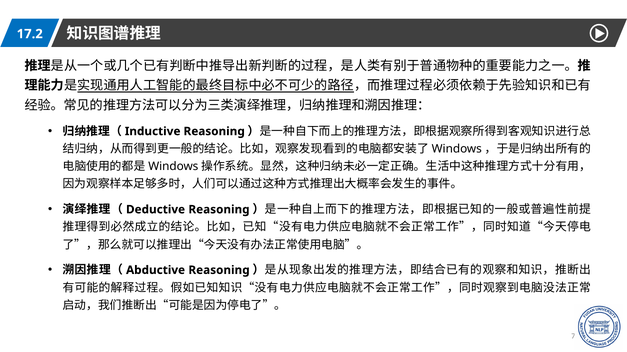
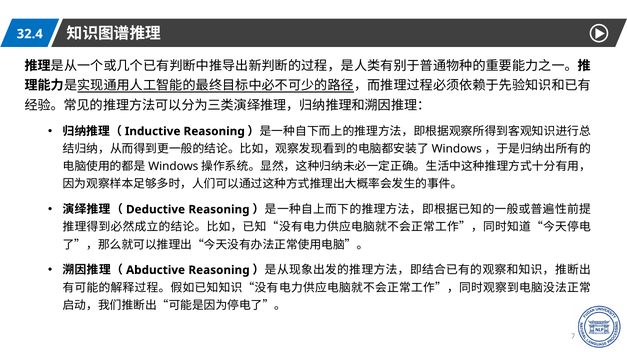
17.2: 17.2 -> 32.4
